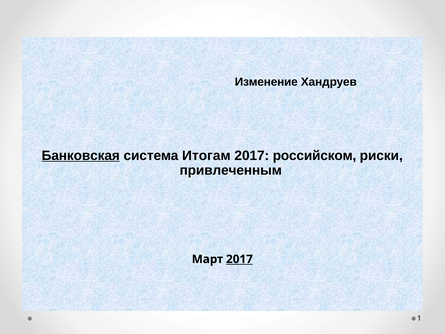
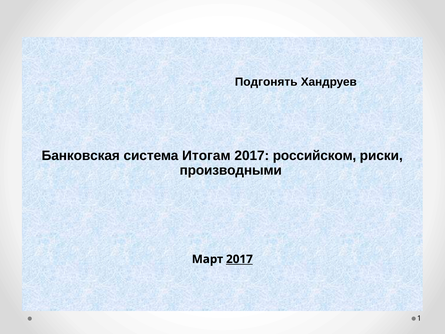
Изменение: Изменение -> Подгонять
Банковская underline: present -> none
привлеченным: привлеченным -> производными
